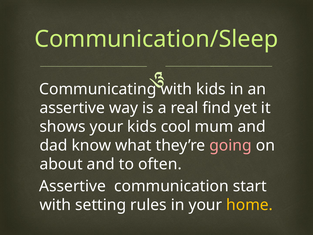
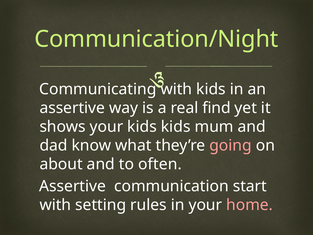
Communication/Sleep: Communication/Sleep -> Communication/Night
kids cool: cool -> kids
home colour: yellow -> pink
